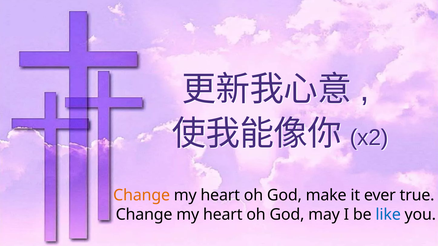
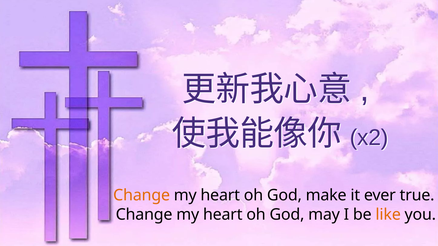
like colour: blue -> orange
